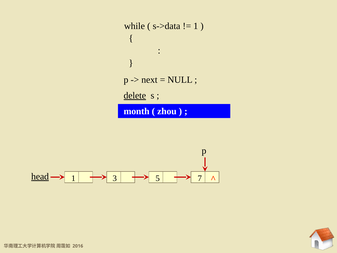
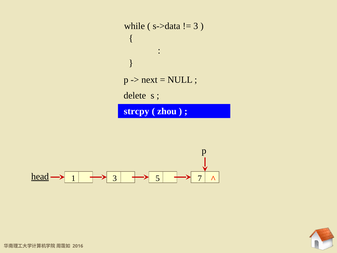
1 at (196, 26): 1 -> 3
delete underline: present -> none
month: month -> strcpy
